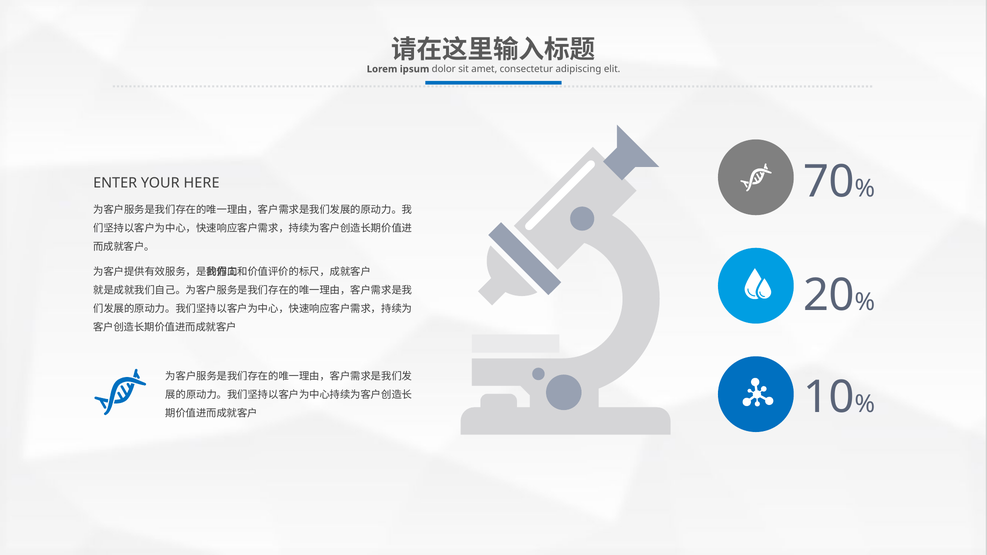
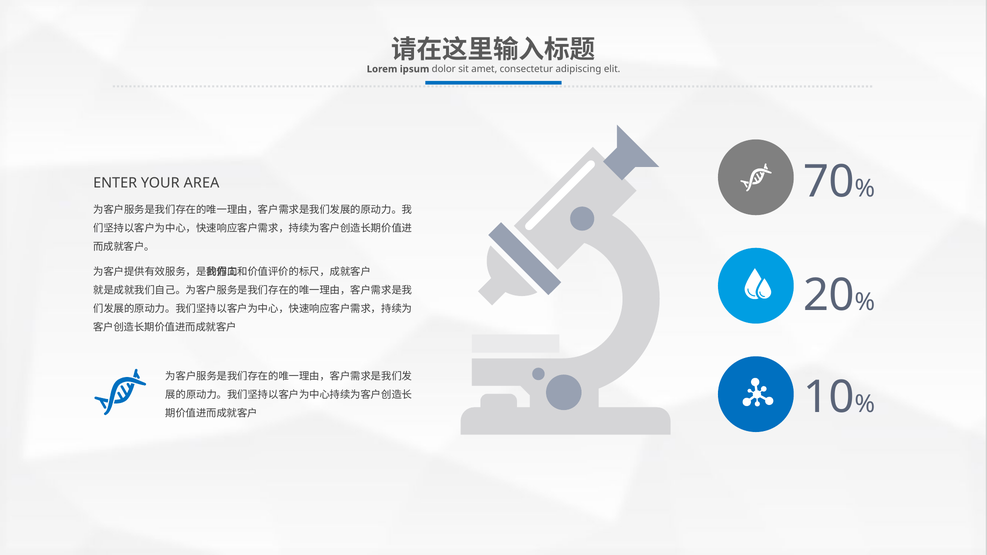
HERE: HERE -> AREA
